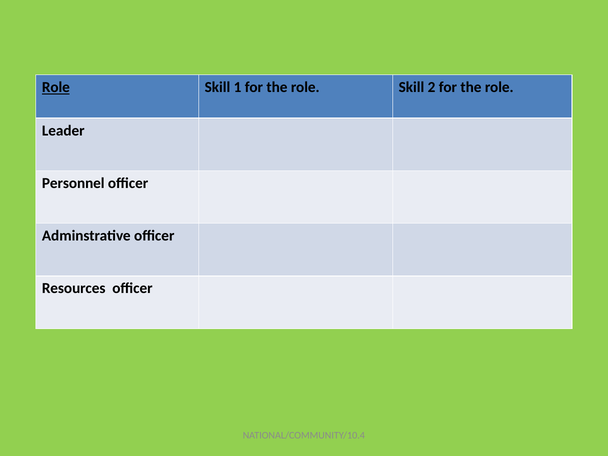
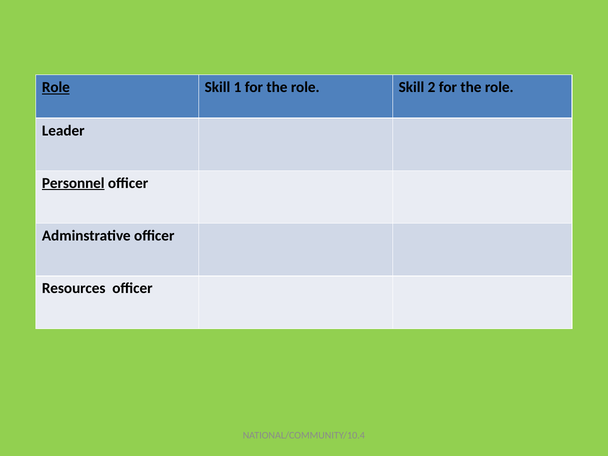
Personnel underline: none -> present
